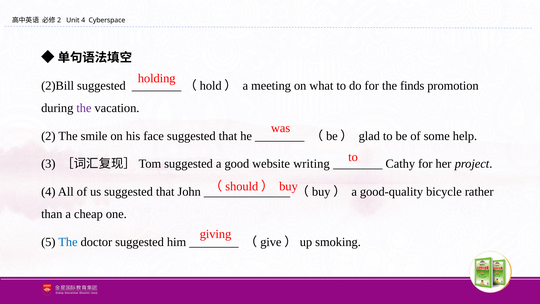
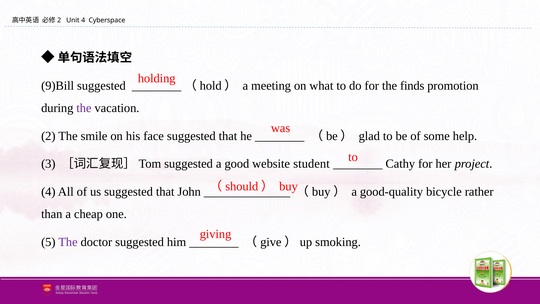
2)Bill: 2)Bill -> 9)Bill
writing: writing -> student
The at (68, 242) colour: blue -> purple
